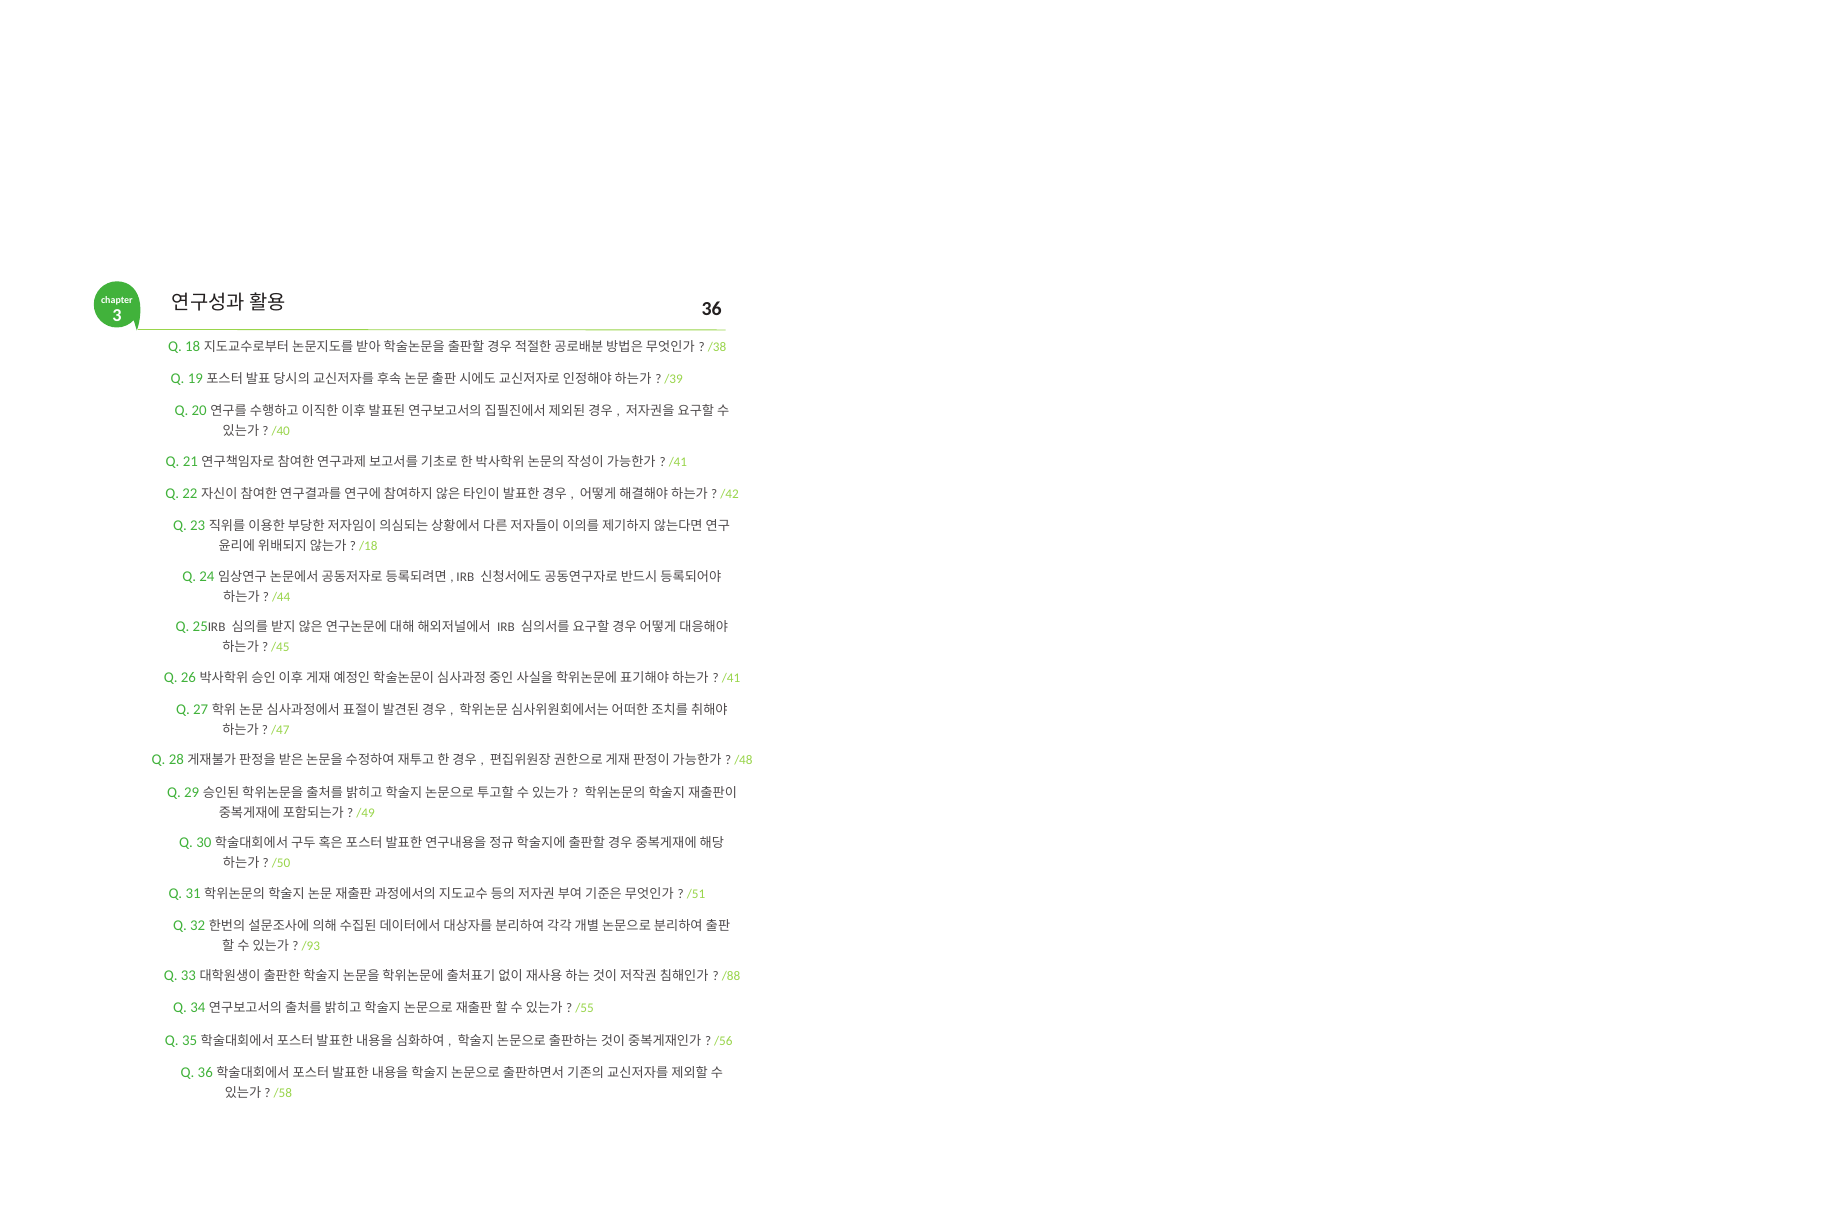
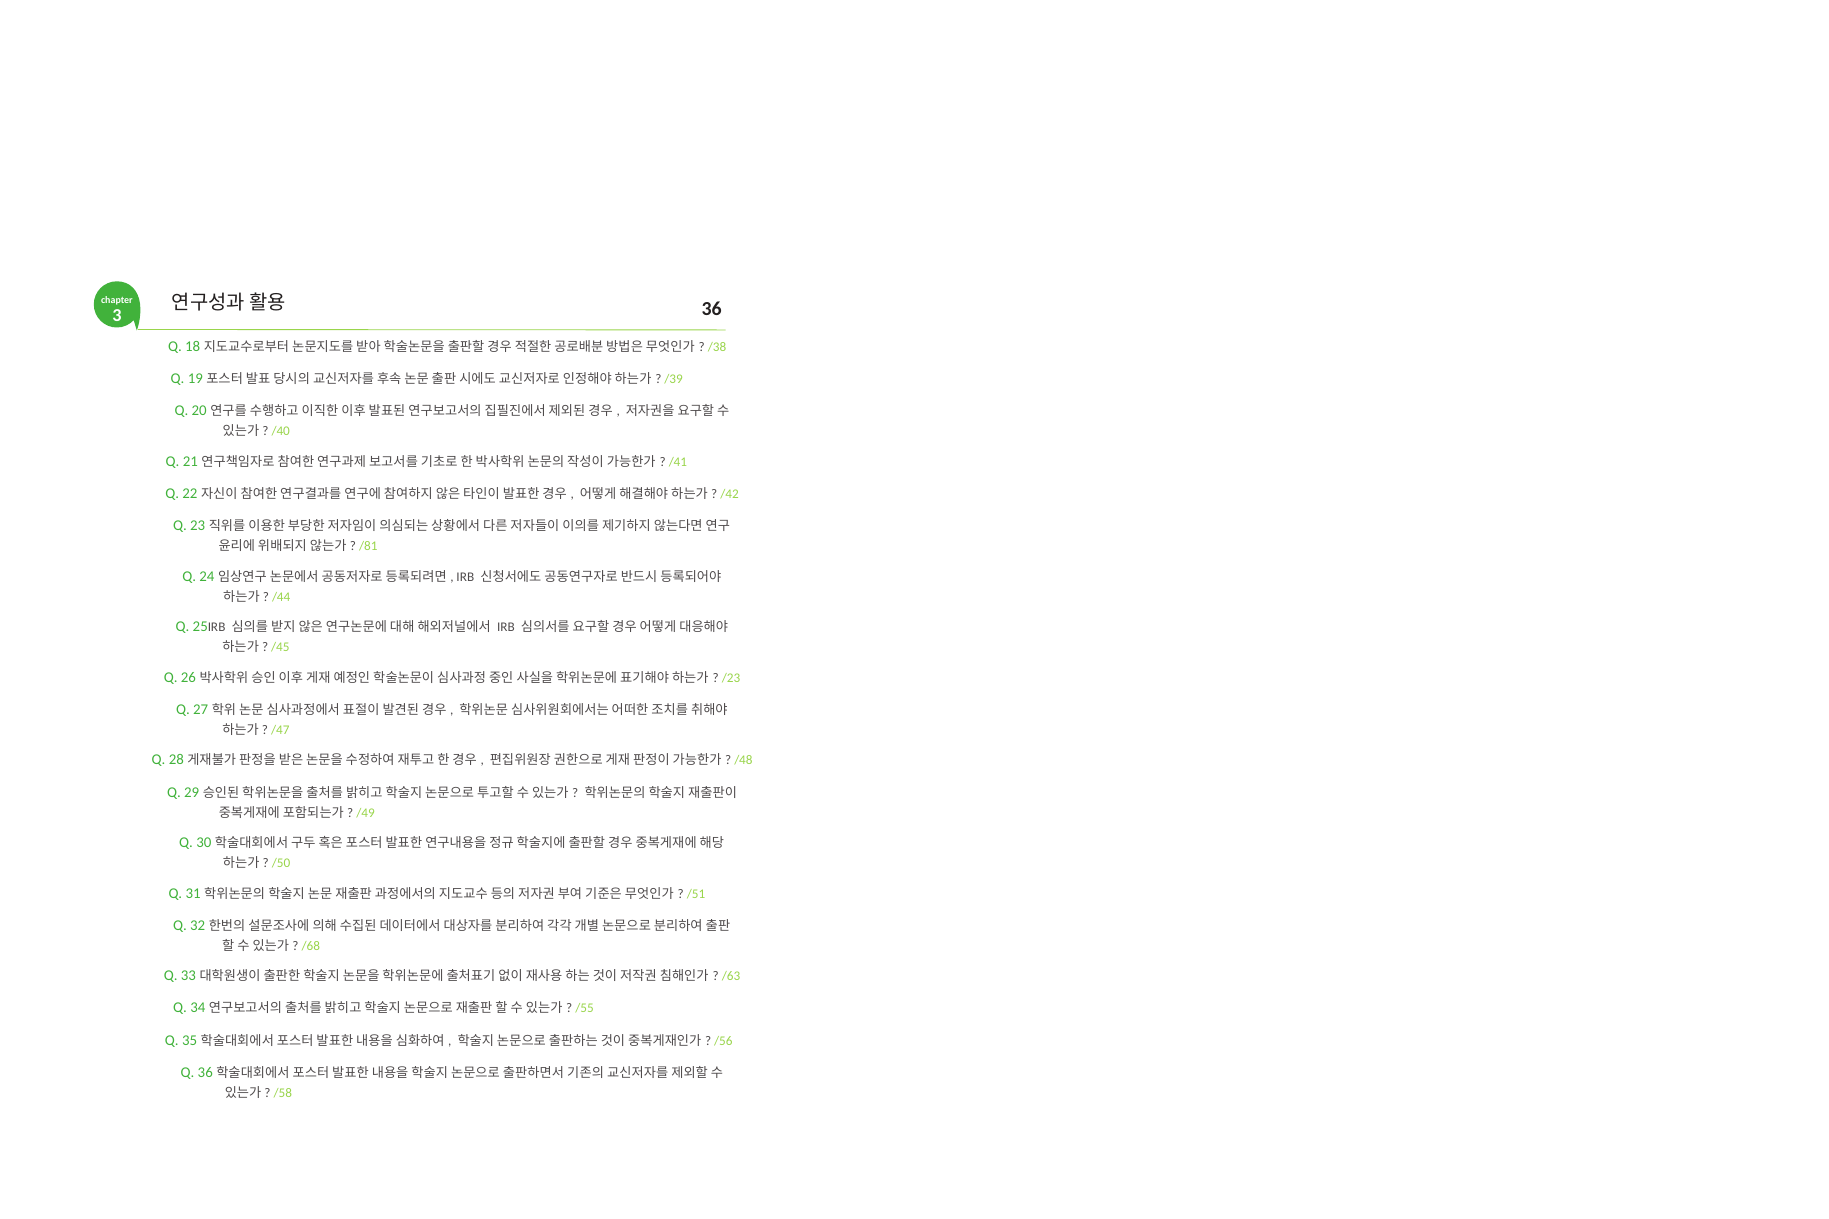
/18: /18 -> /81
/41 at (731, 678): /41 -> /23
/93: /93 -> /68
/88: /88 -> /63
